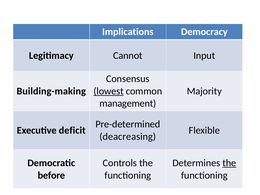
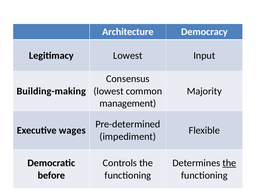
Implications: Implications -> Architecture
Legitimacy Cannot: Cannot -> Lowest
lowest at (109, 91) underline: present -> none
deficit: deficit -> wages
deacreasing: deacreasing -> impediment
